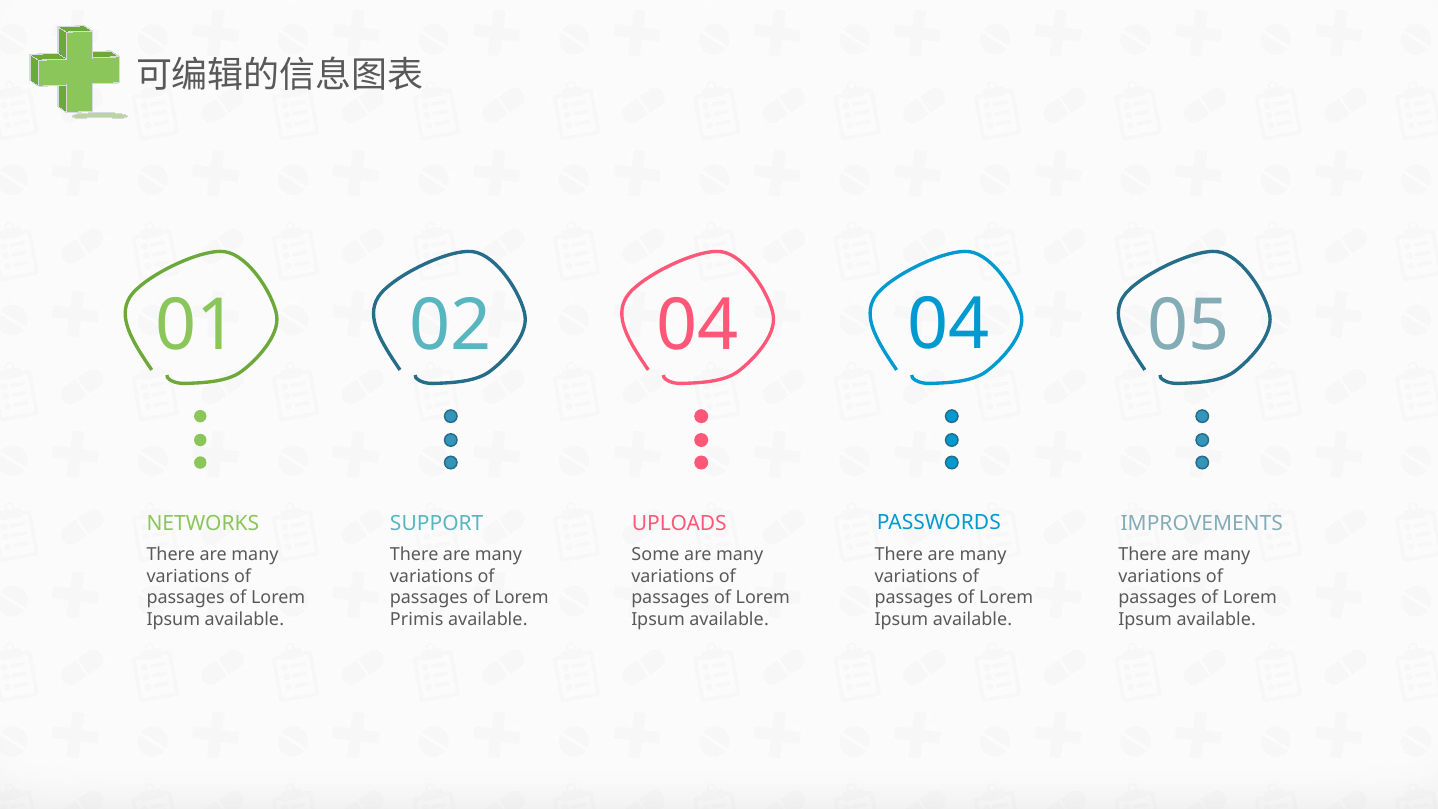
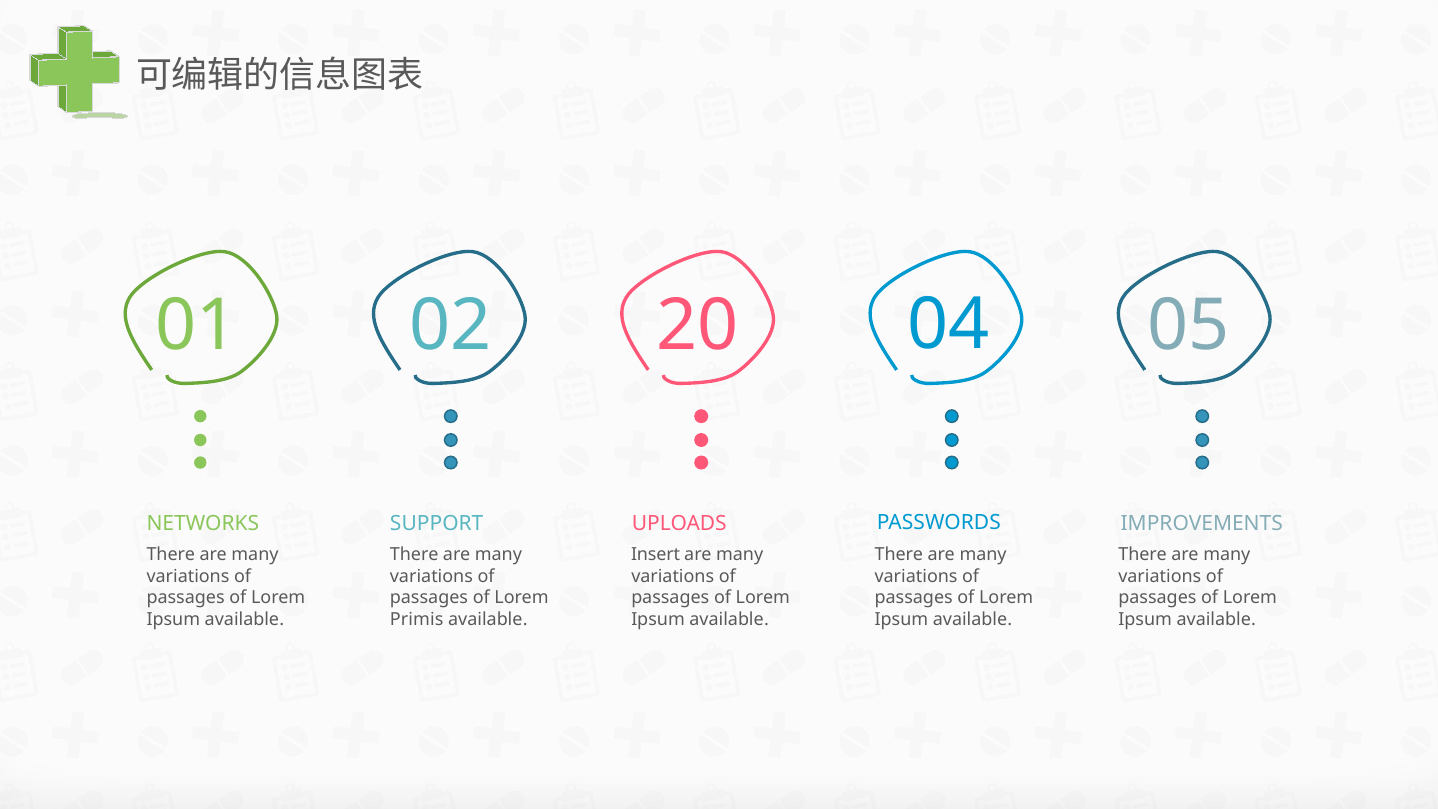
02 04: 04 -> 20
Some: Some -> Insert
